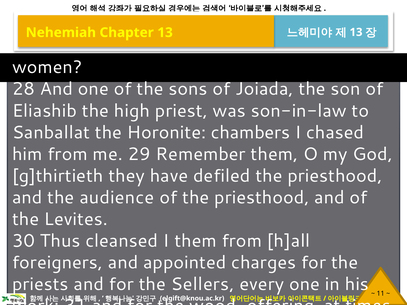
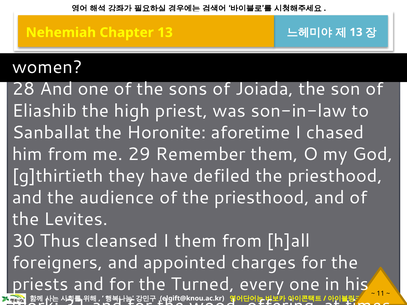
chambers: chambers -> aforetime
Sellers: Sellers -> Turned
